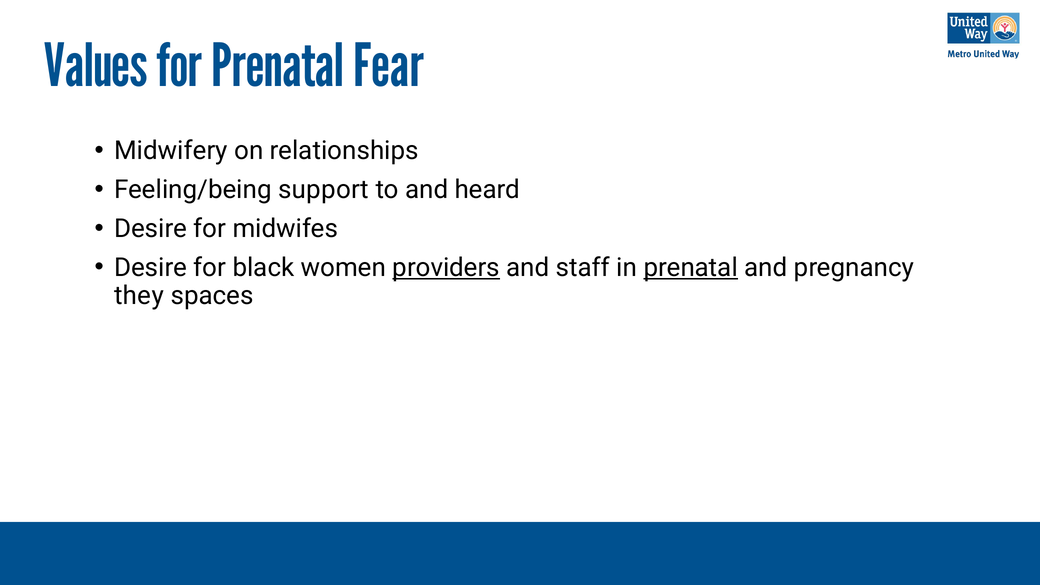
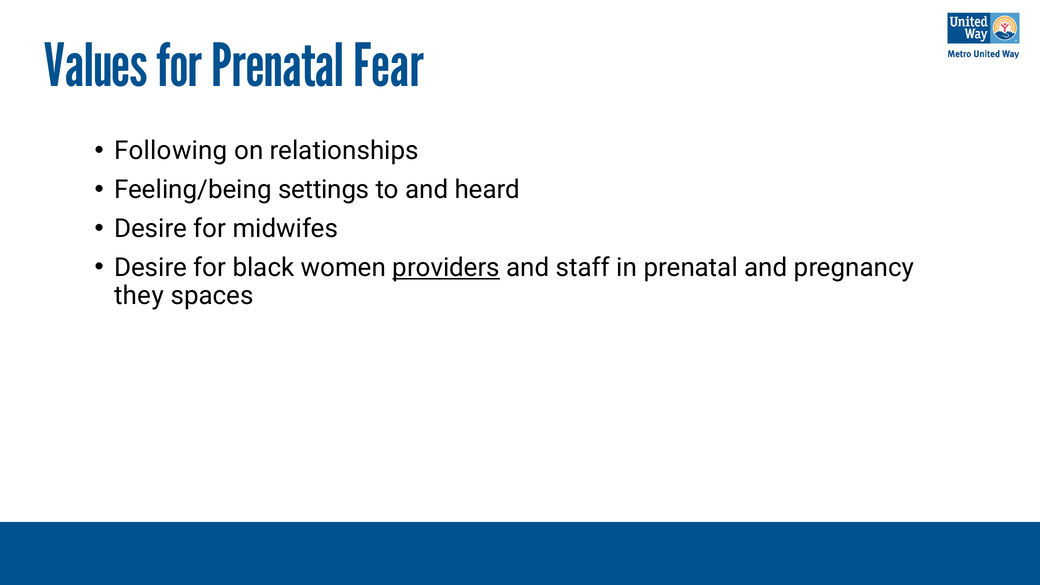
Midwifery: Midwifery -> Following
support: support -> settings
prenatal at (691, 267) underline: present -> none
